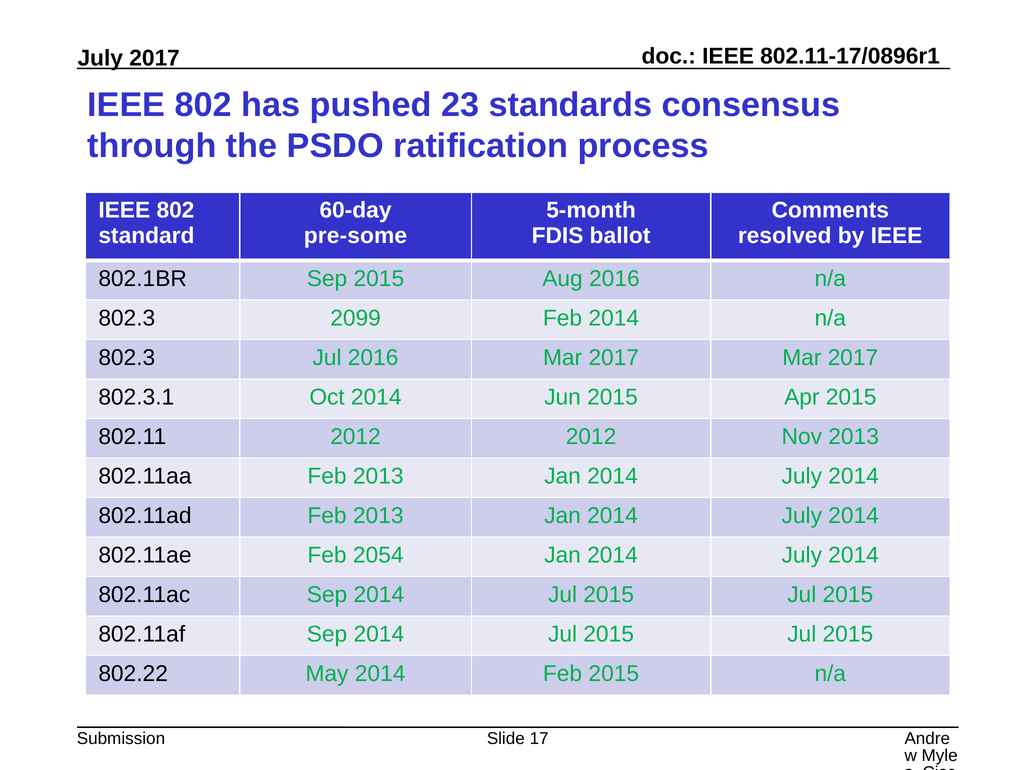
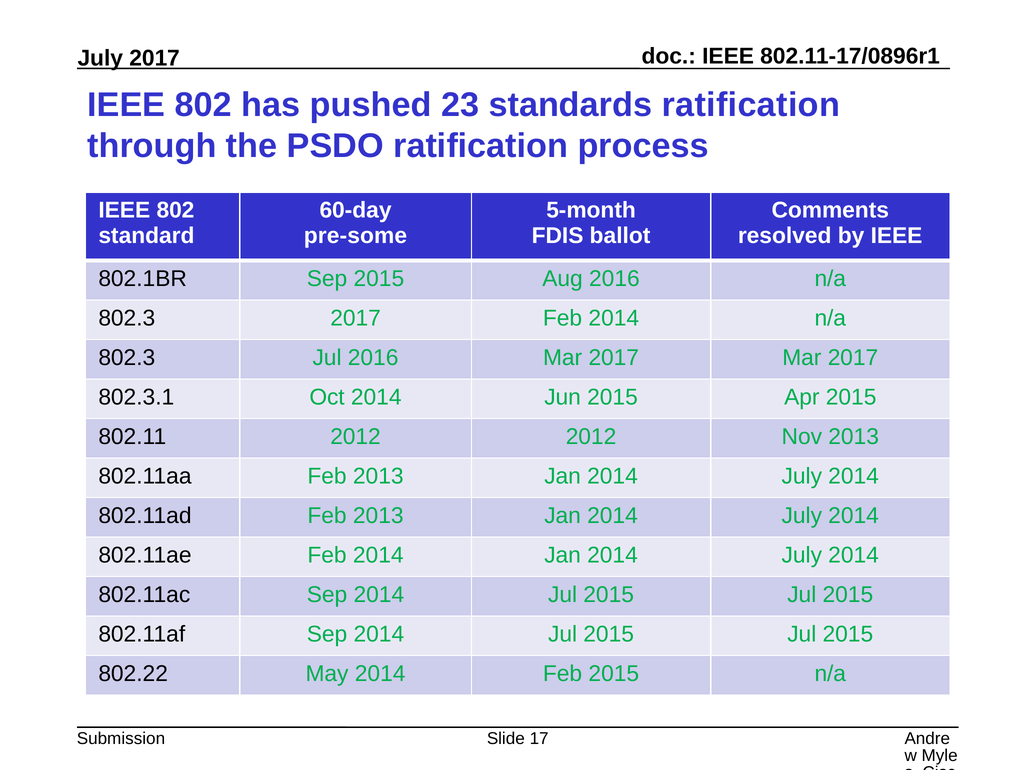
standards consensus: consensus -> ratification
802.3 2099: 2099 -> 2017
802.11ae Feb 2054: 2054 -> 2014
